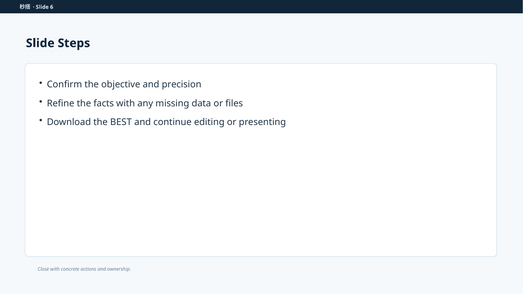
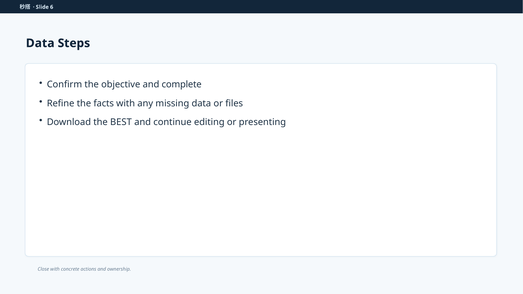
Slide at (40, 43): Slide -> Data
precision: precision -> complete
